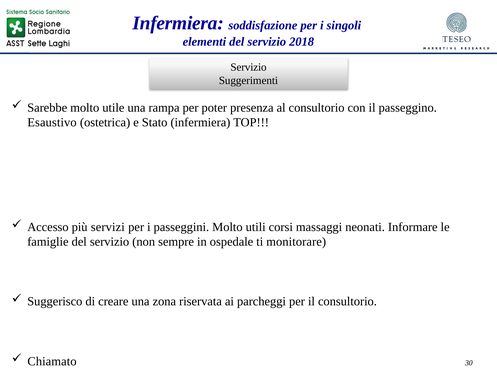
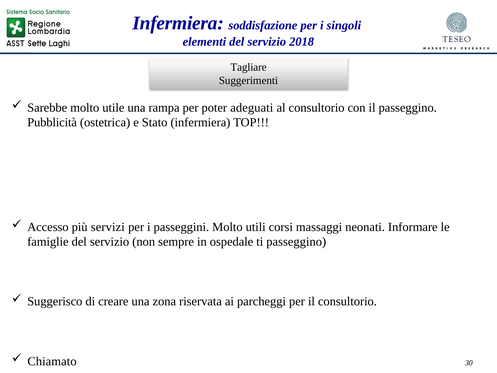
Servizio at (249, 67): Servizio -> Tagliare
presenza: presenza -> adeguati
Esaustivo at (52, 122): Esaustivo -> Pubblicità
ti monitorare: monitorare -> passeggino
